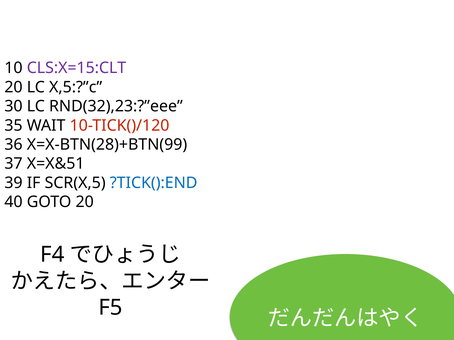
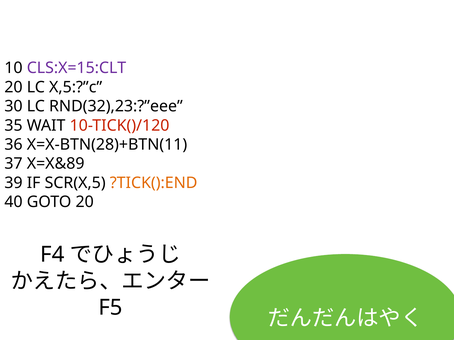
X=X-BTN(28)+BTN(99: X=X-BTN(28)+BTN(99 -> X=X-BTN(28)+BTN(11
X=X&51: X=X&51 -> X=X&89
?TICK():END colour: blue -> orange
